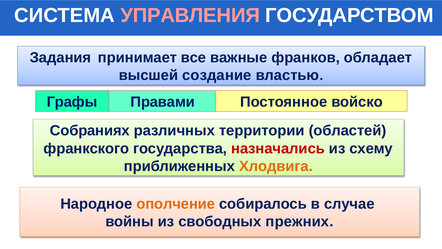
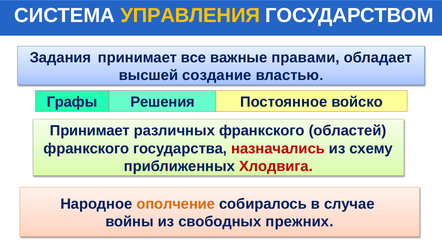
УПРАВЛЕНИЯ colour: pink -> yellow
франков: франков -> правами
Правами: Правами -> Решения
Собраниях at (90, 131): Собраниях -> Принимает
различных территории: территории -> франкского
Хлодвига colour: orange -> red
